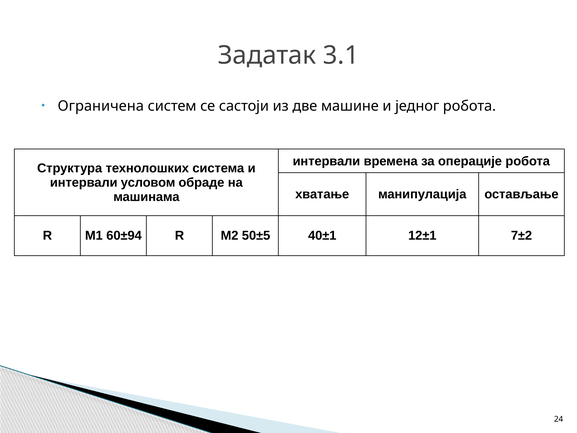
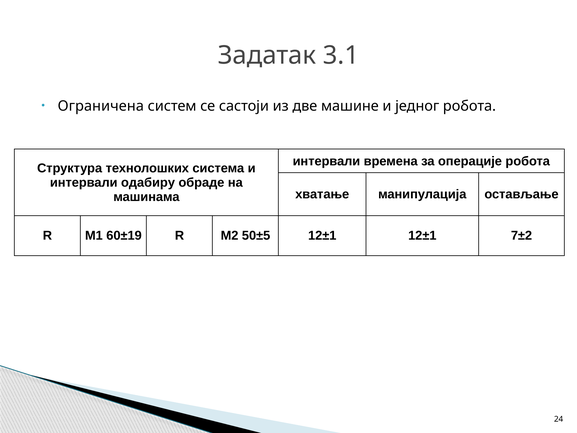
условом: условом -> одабиру
60±94: 60±94 -> 60±19
50±5 40±1: 40±1 -> 12±1
